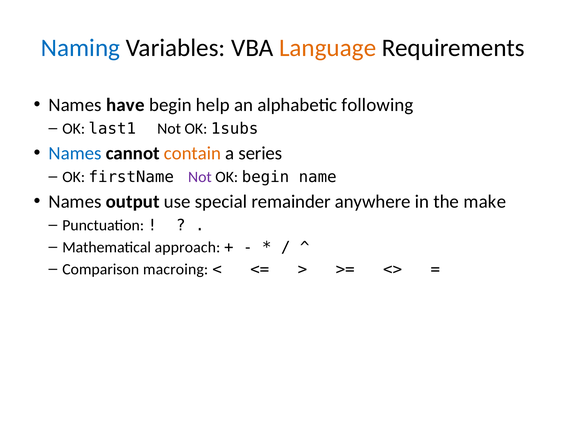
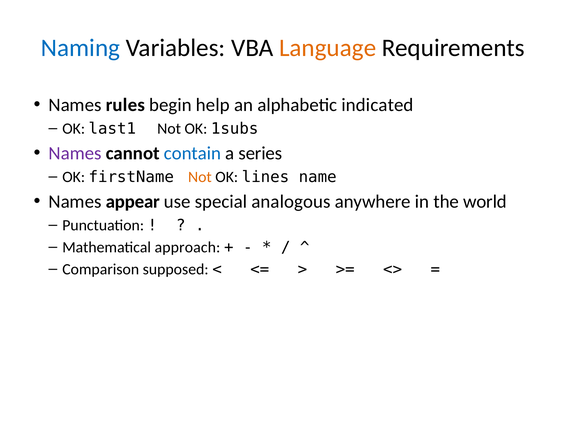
have: have -> rules
following: following -> indicated
Names at (75, 154) colour: blue -> purple
contain colour: orange -> blue
Not at (200, 177) colour: purple -> orange
OK begin: begin -> lines
output: output -> appear
remainder: remainder -> analogous
make: make -> world
macroing: macroing -> supposed
